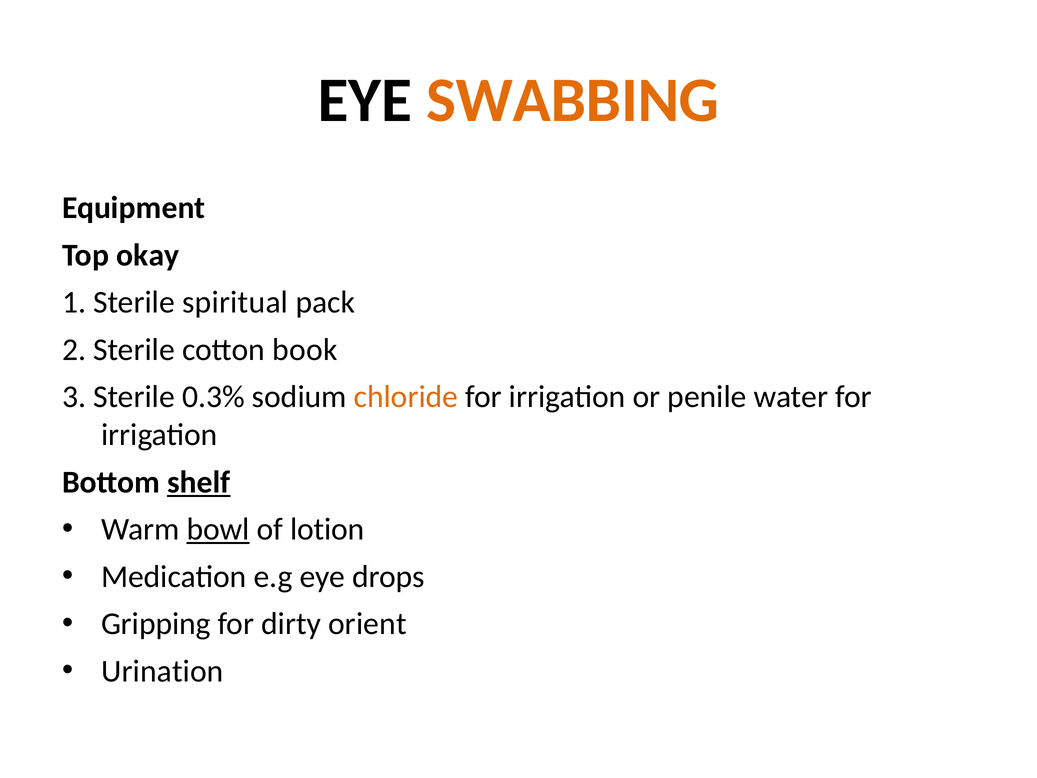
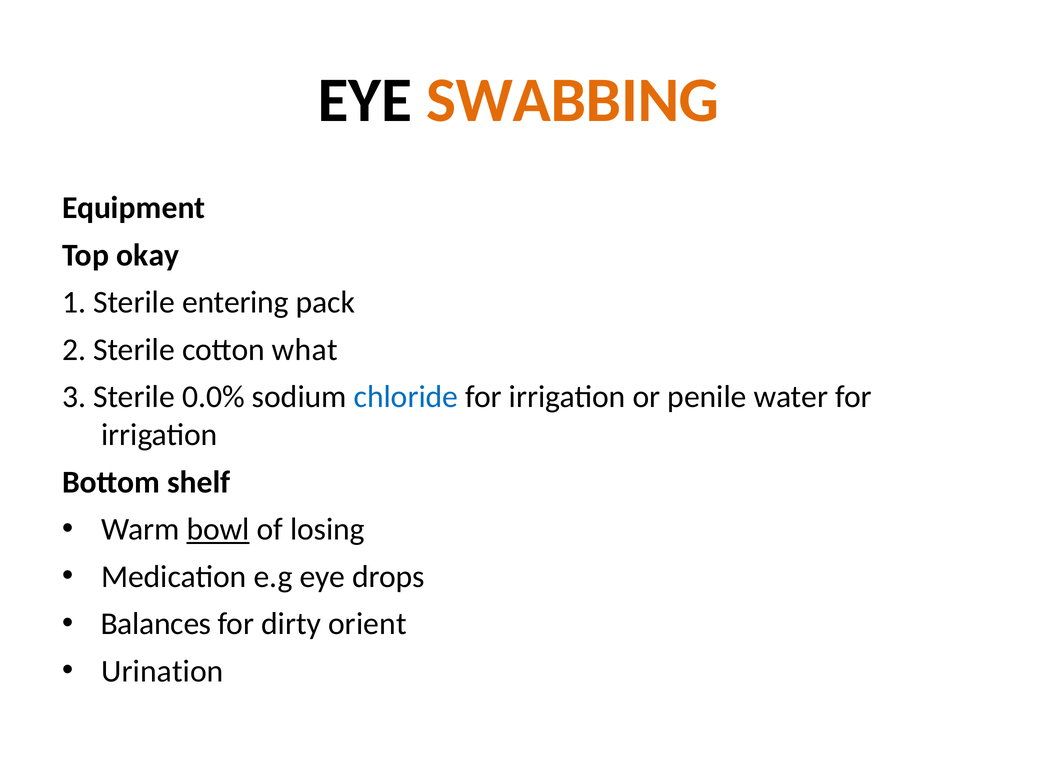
spiritual: spiritual -> entering
book: book -> what
0.3%: 0.3% -> 0.0%
chloride colour: orange -> blue
shelf underline: present -> none
lotion: lotion -> losing
Gripping: Gripping -> Balances
